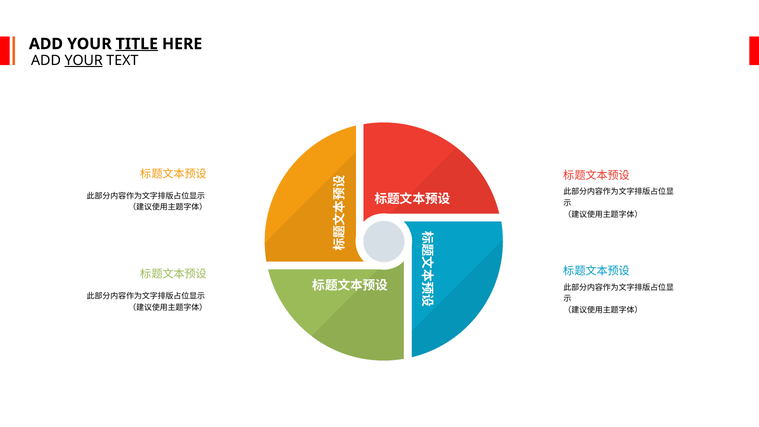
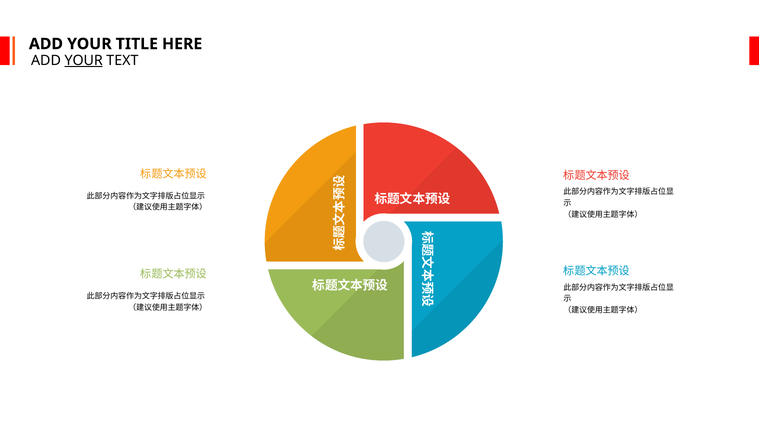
TITLE underline: present -> none
